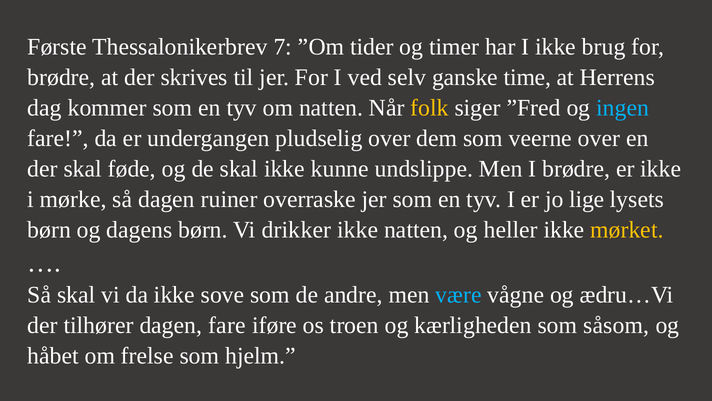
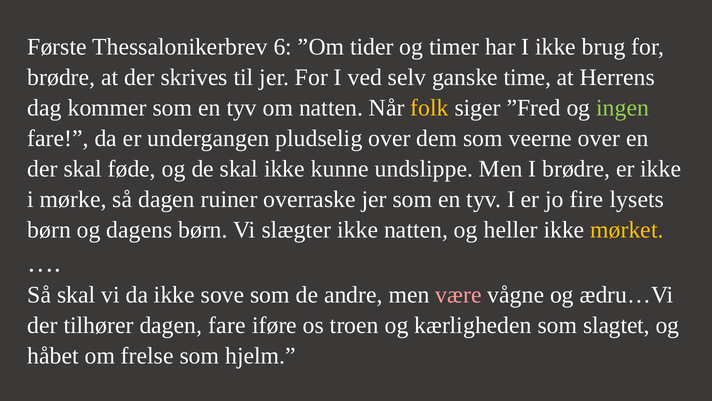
7: 7 -> 6
ingen colour: light blue -> light green
lige: lige -> fire
drikker: drikker -> slægter
være colour: light blue -> pink
såsom: såsom -> slagtet
